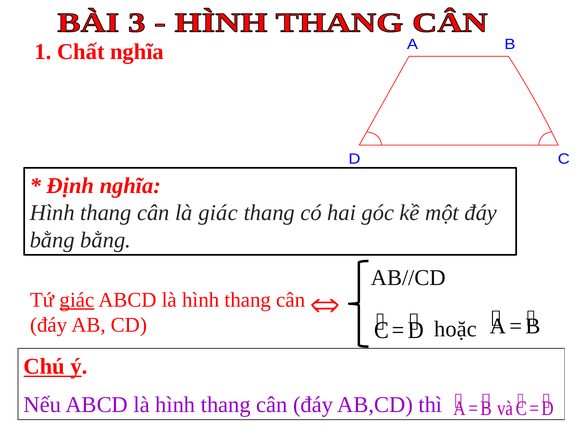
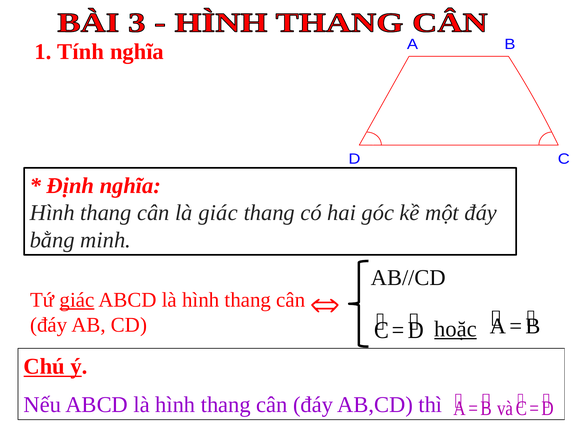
Chất: Chất -> Tính
bằng bằng: bằng -> minh
hoặc underline: none -> present
